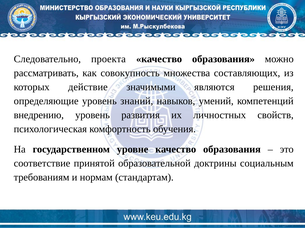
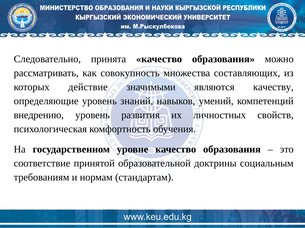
проекта: проекта -> принята
решения: решения -> качеству
